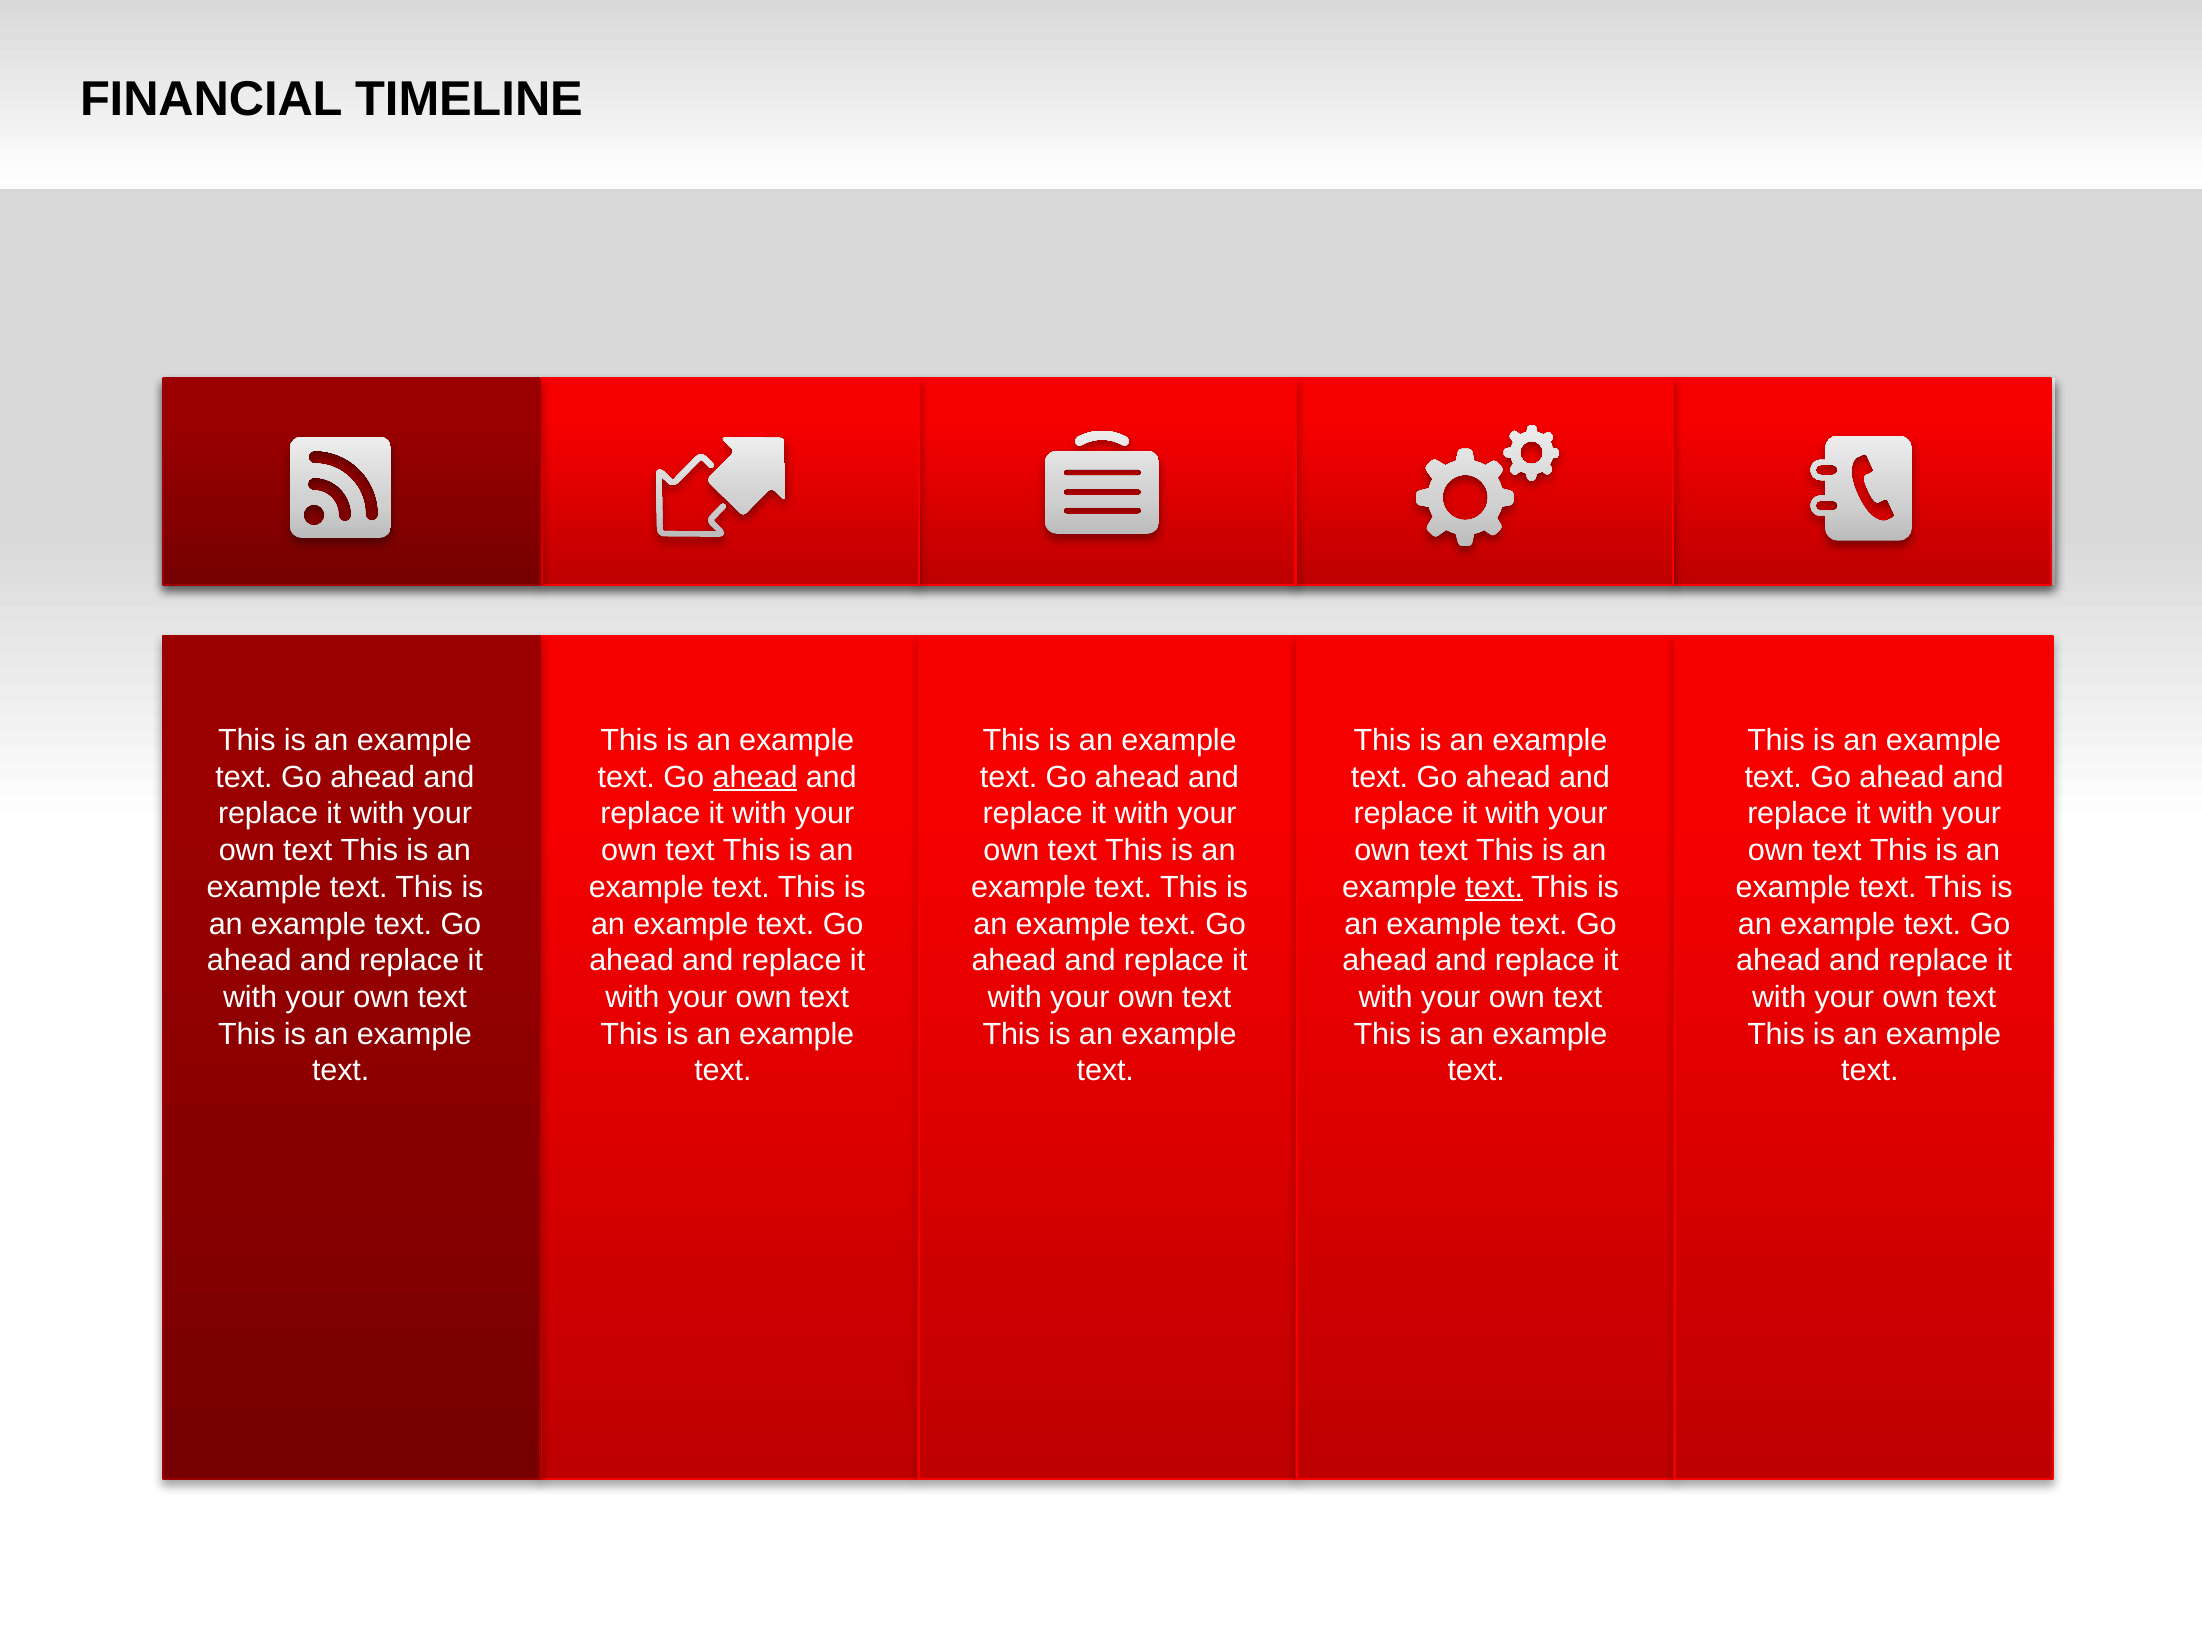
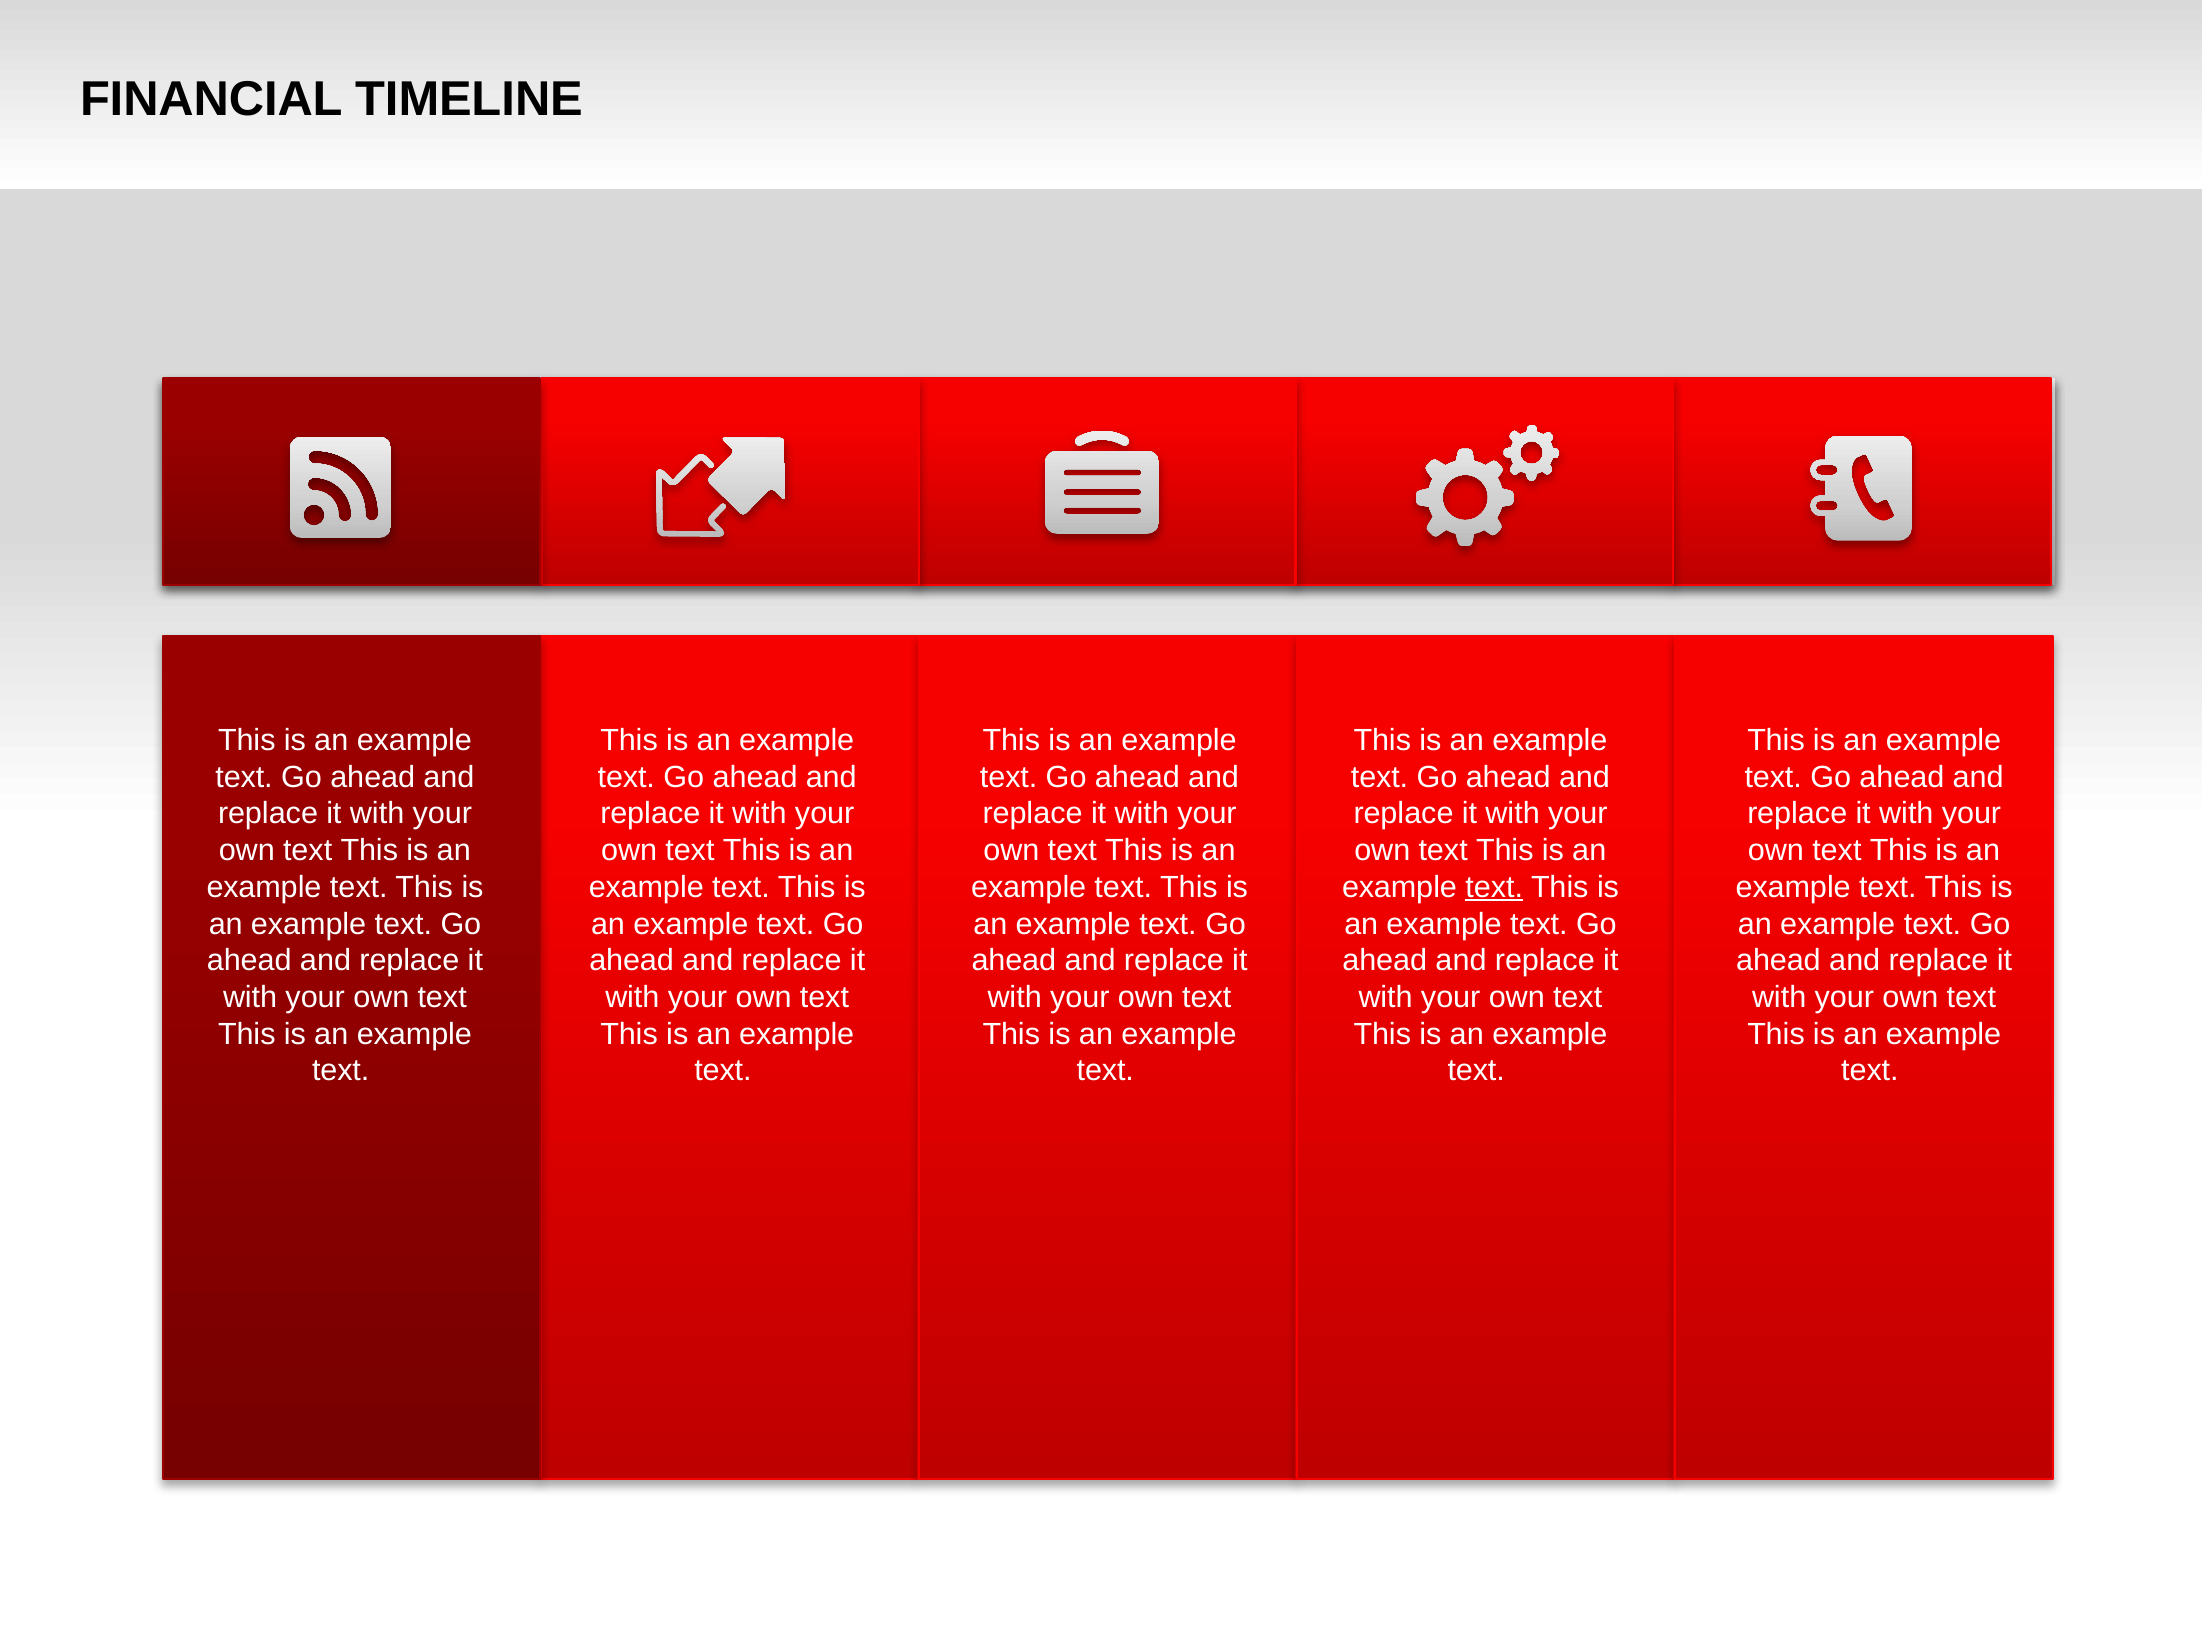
ahead at (755, 777) underline: present -> none
